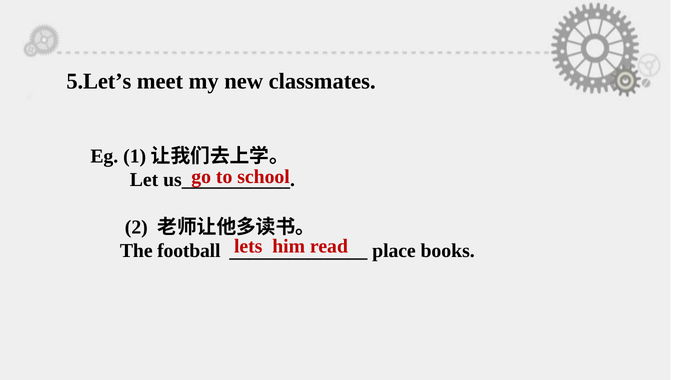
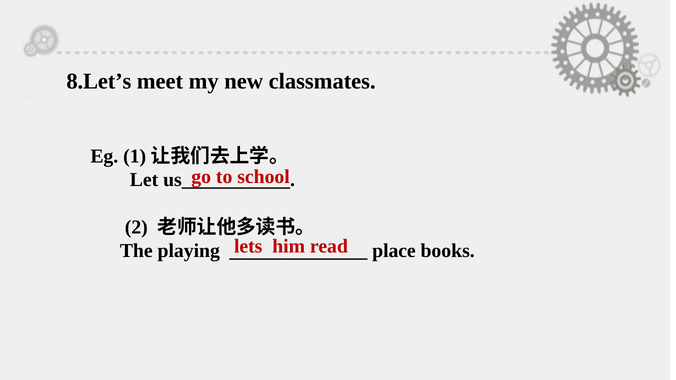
5.Let’s: 5.Let’s -> 8.Let’s
football: football -> playing
